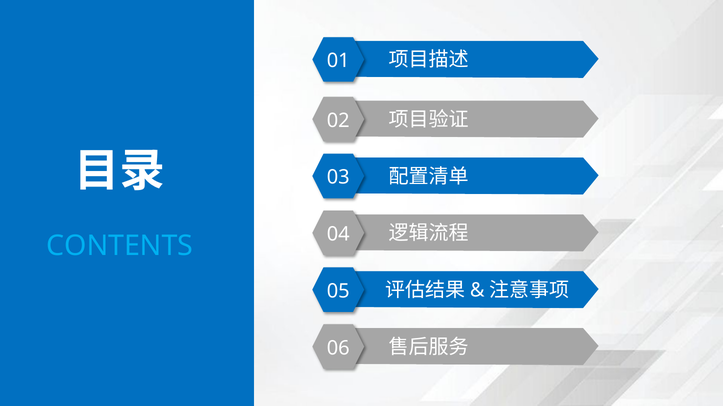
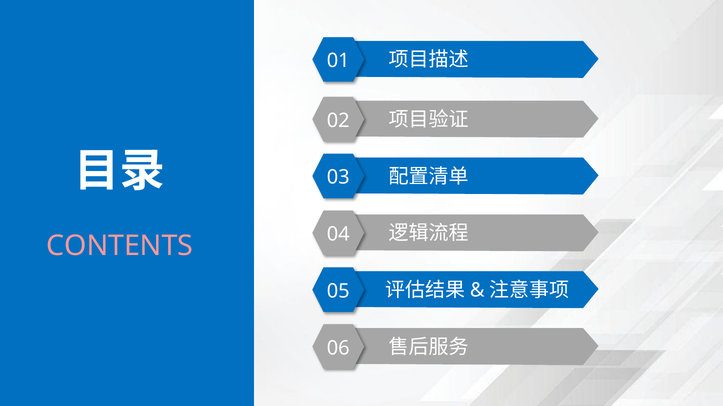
CONTENTS colour: light blue -> pink
